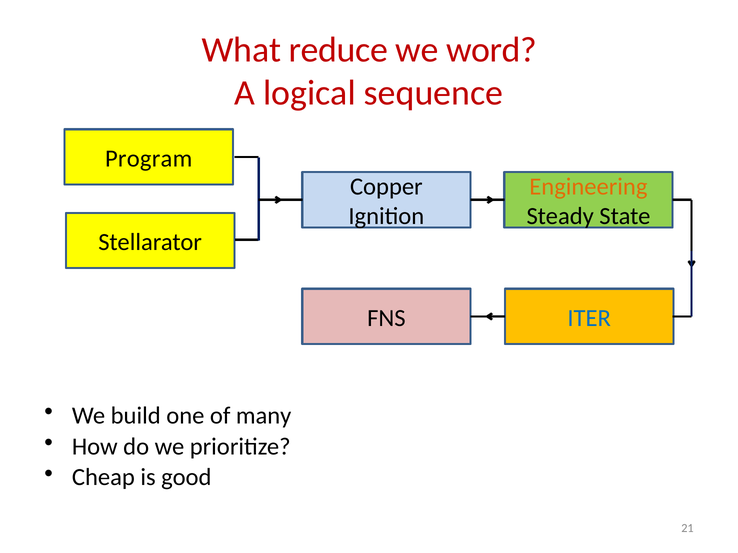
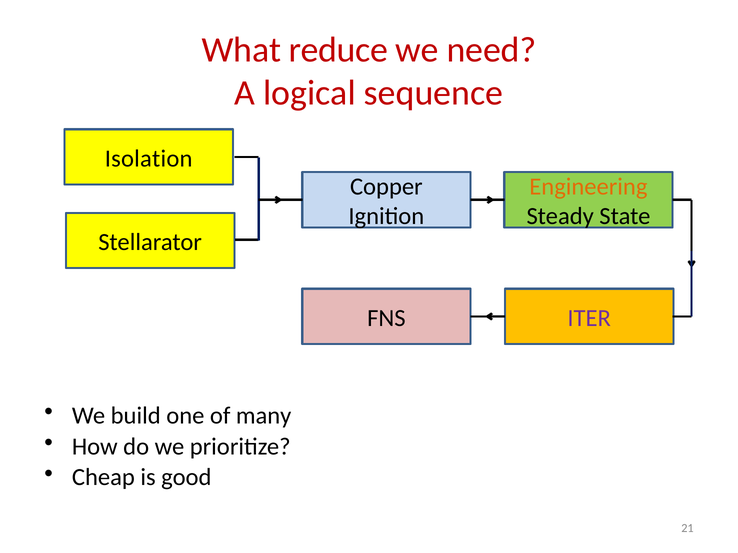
word: word -> need
Program: Program -> Isolation
ITER colour: blue -> purple
